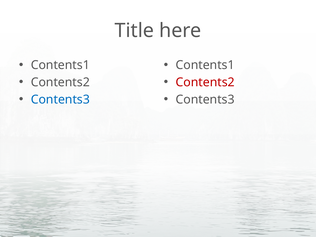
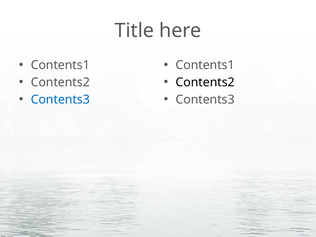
Contents2 at (205, 82) colour: red -> black
